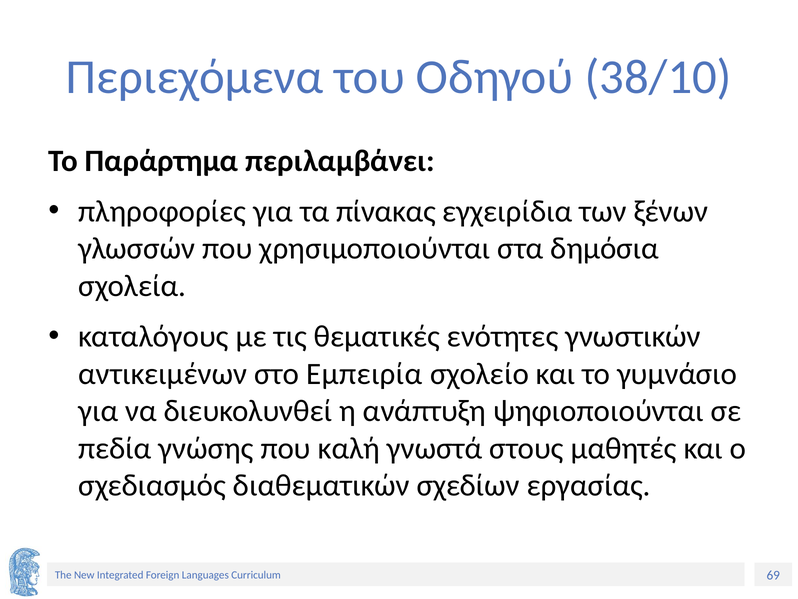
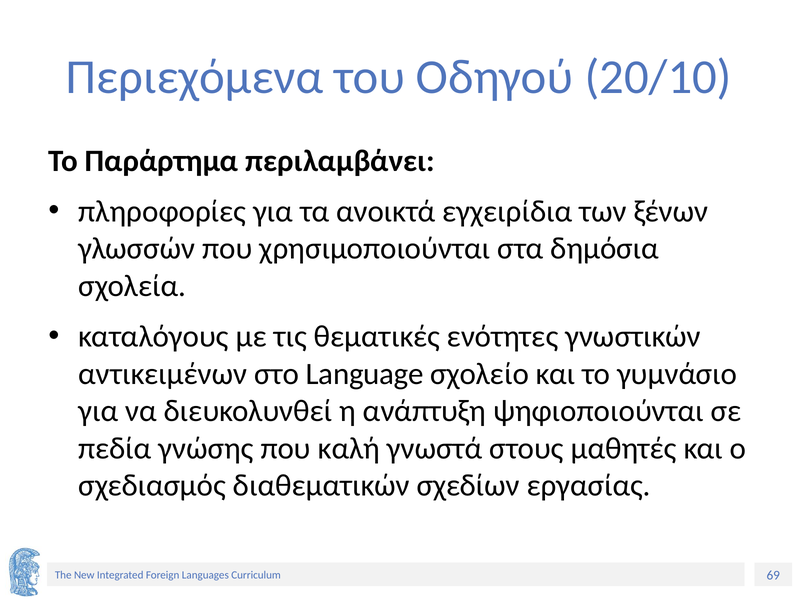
38/10: 38/10 -> 20/10
πίνακας: πίνακας -> ανοικτά
Εμπειρία: Εμπειρία -> Language
